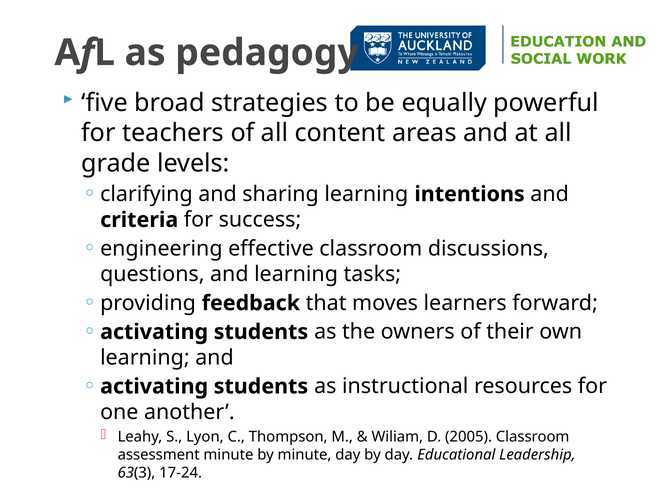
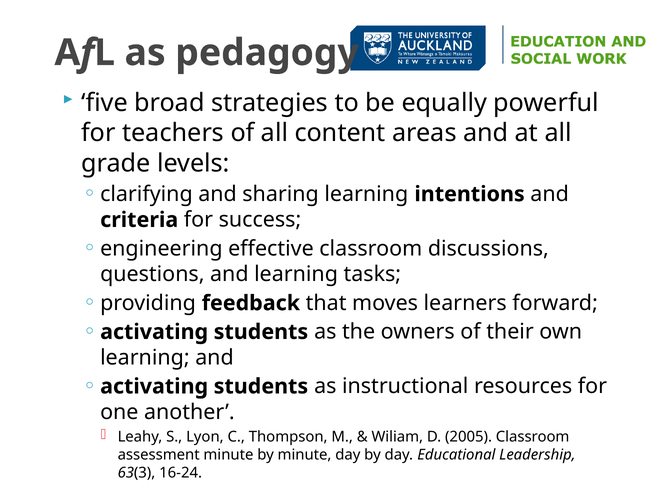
17-24: 17-24 -> 16-24
